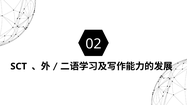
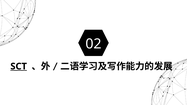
SCT underline: none -> present
